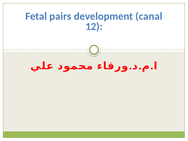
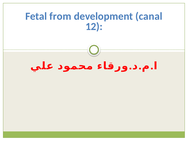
pairs: pairs -> from
